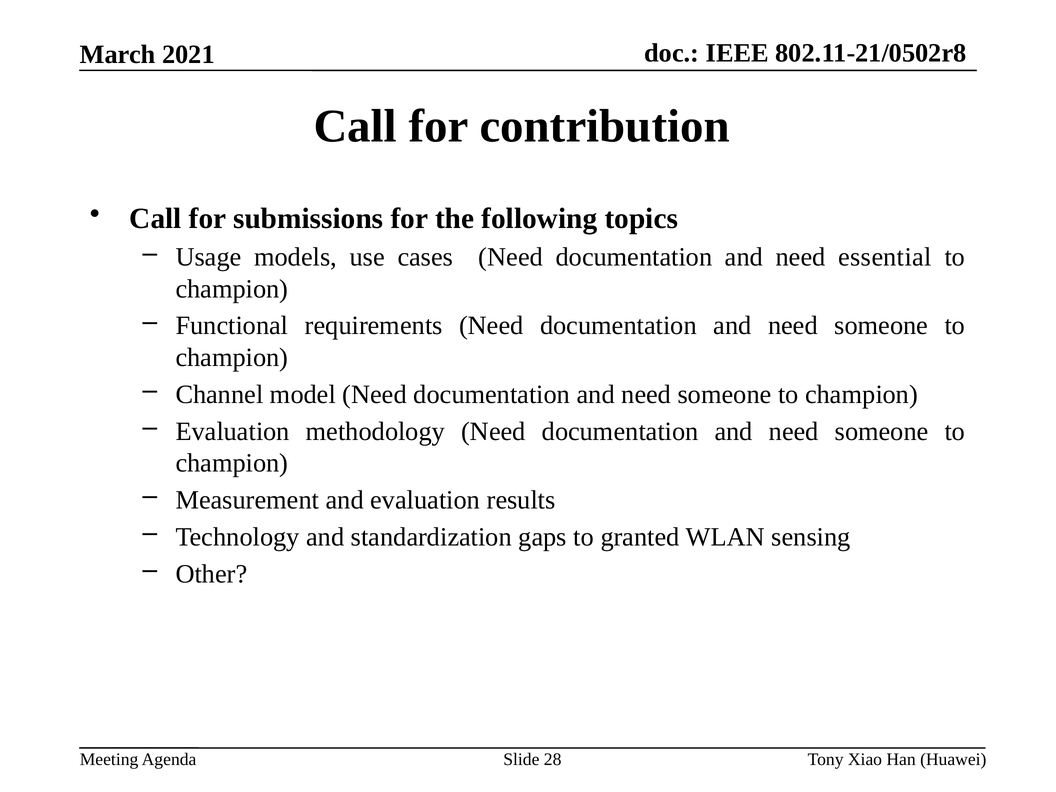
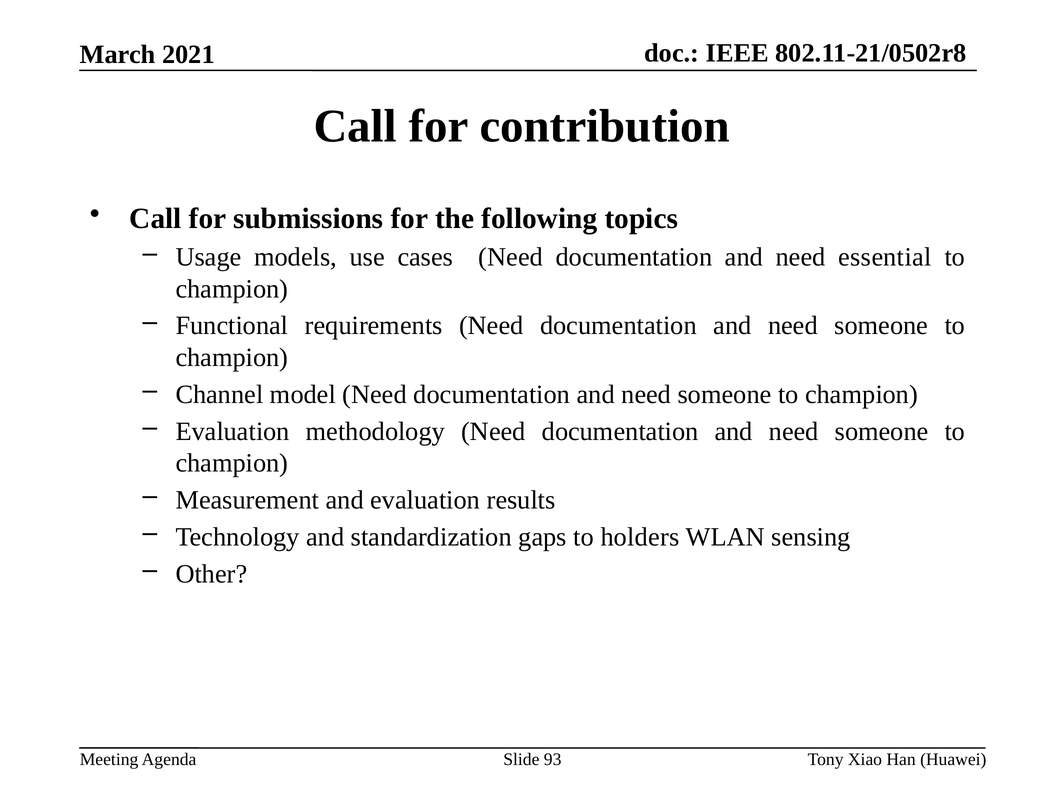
granted: granted -> holders
28: 28 -> 93
